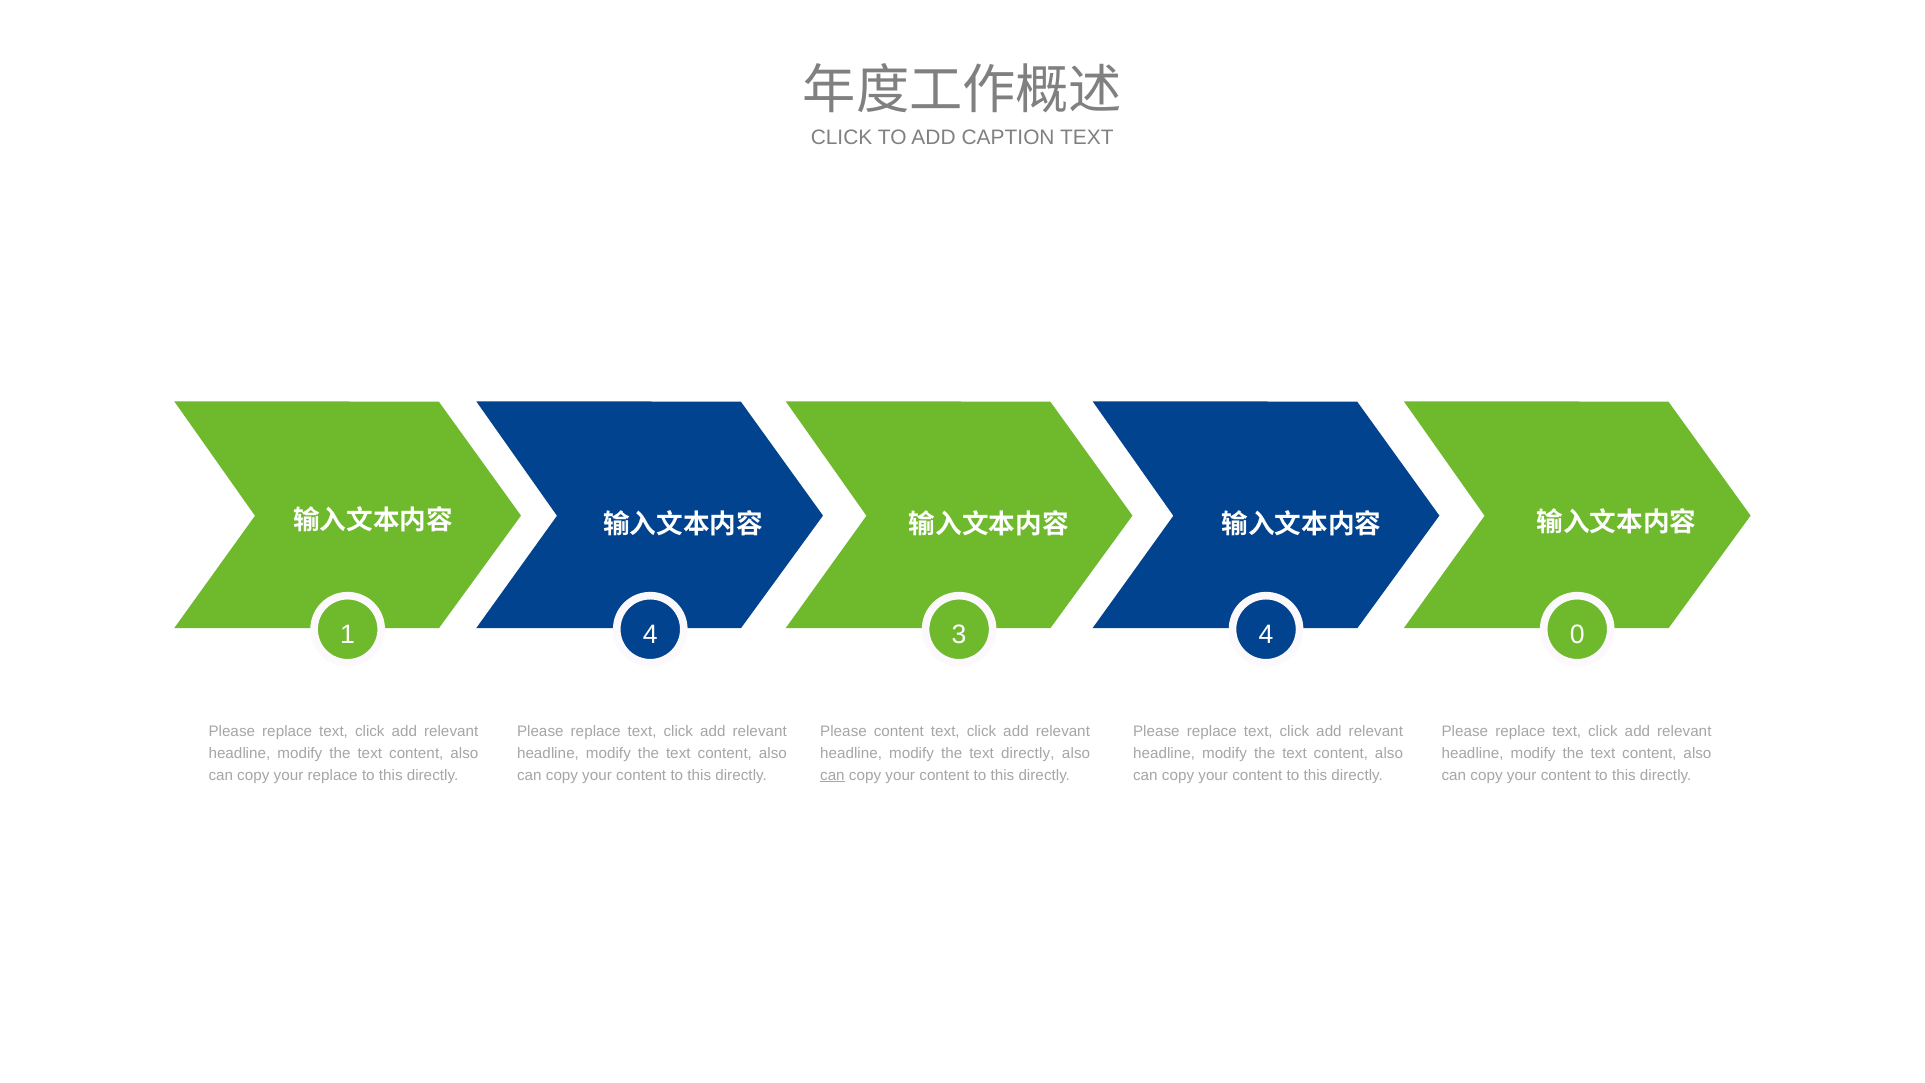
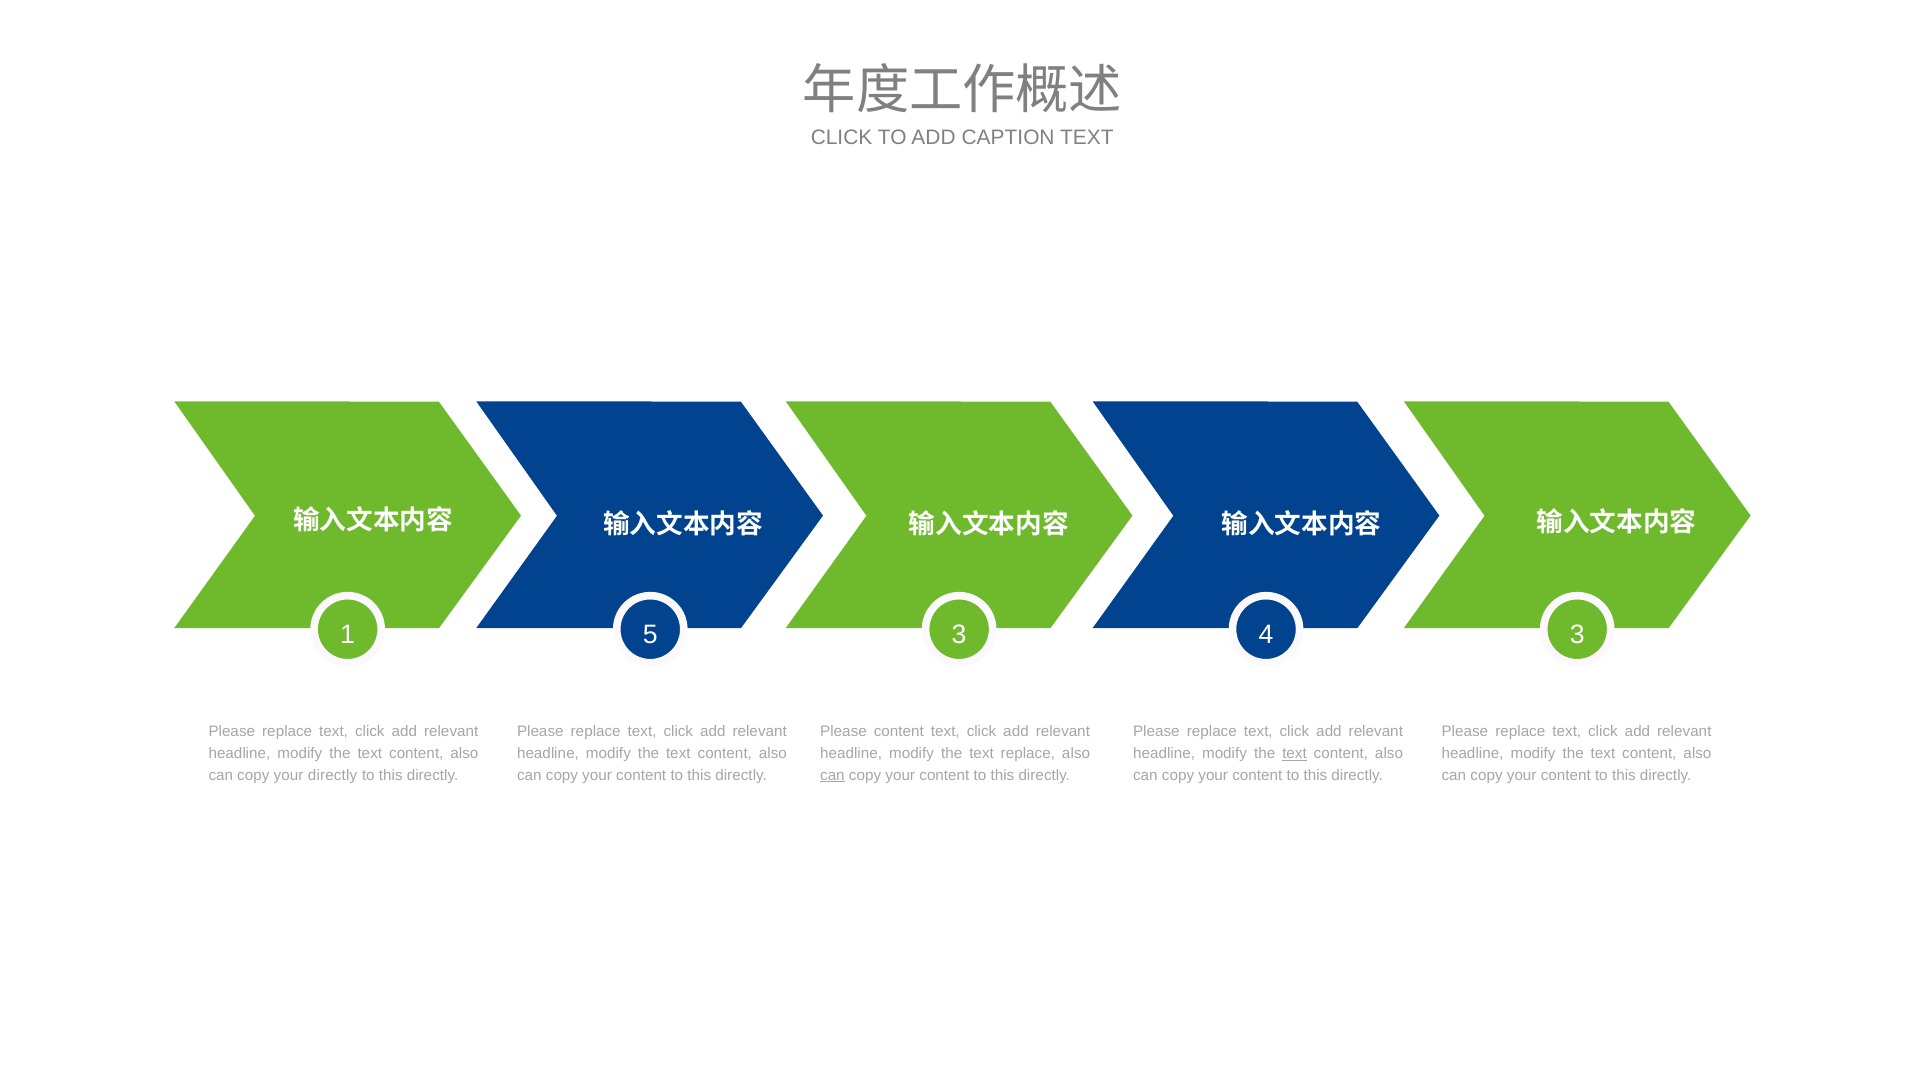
1 4: 4 -> 5
4 0: 0 -> 3
text directly: directly -> replace
text at (1294, 753) underline: none -> present
your replace: replace -> directly
